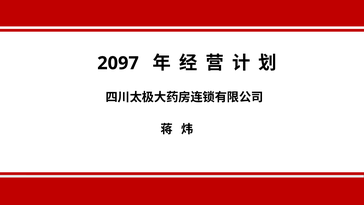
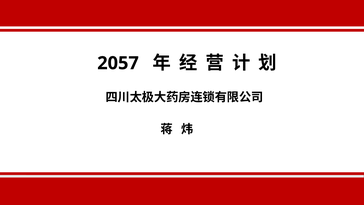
2097: 2097 -> 2057
